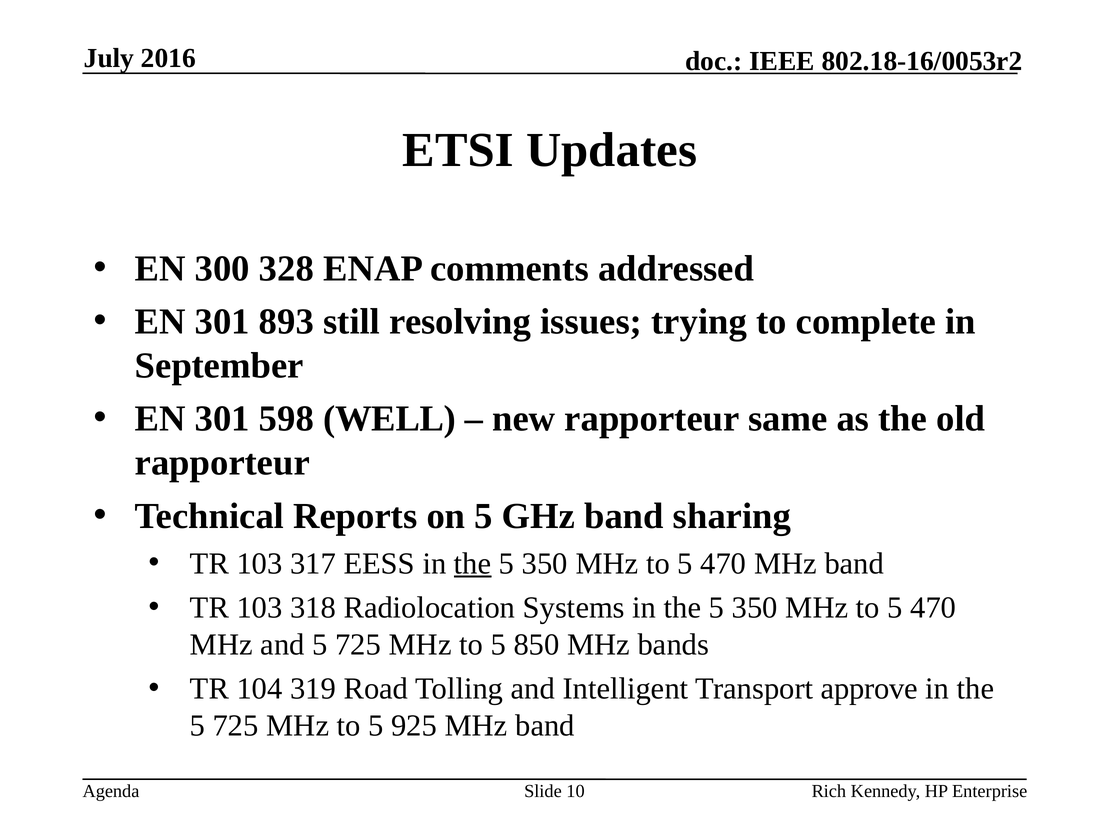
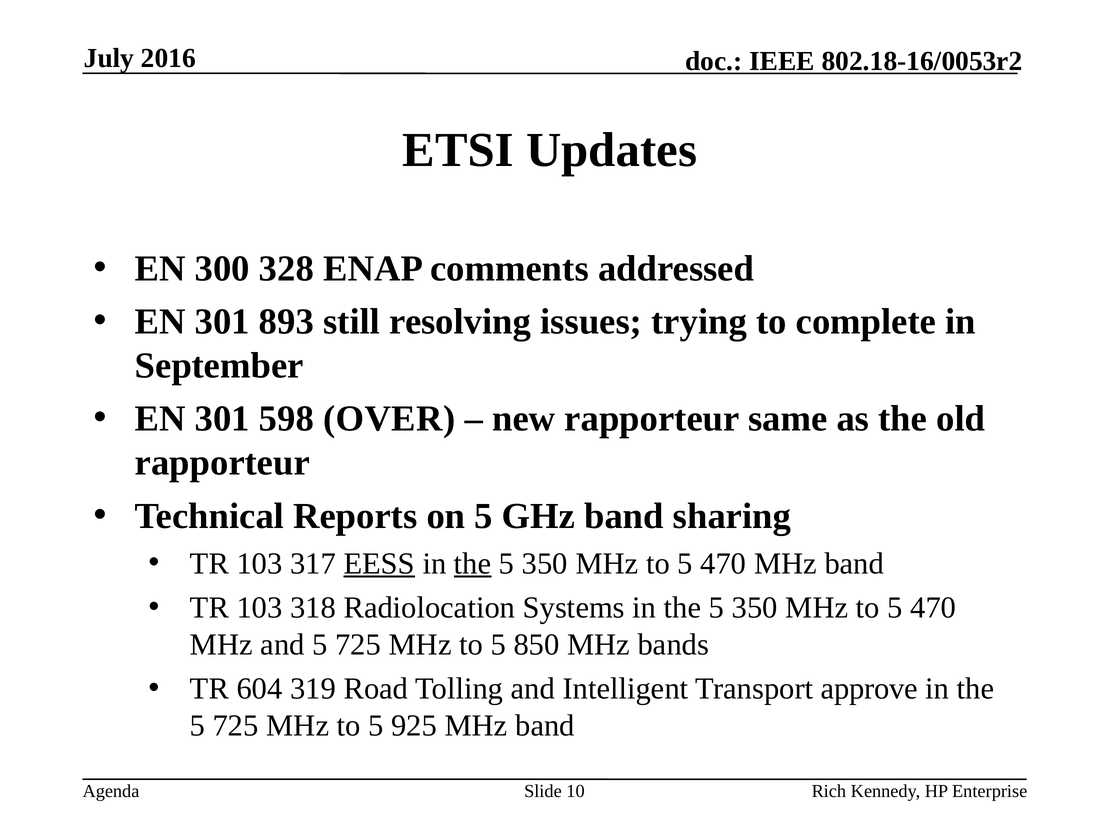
WELL: WELL -> OVER
EESS underline: none -> present
104: 104 -> 604
